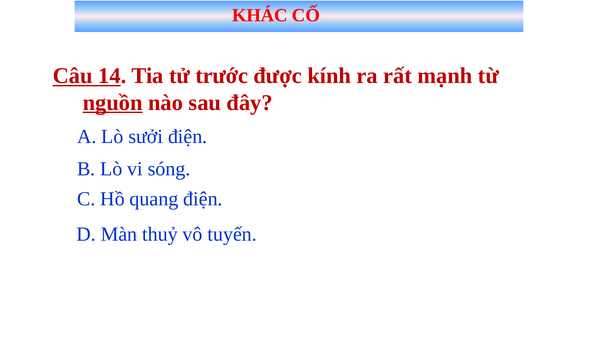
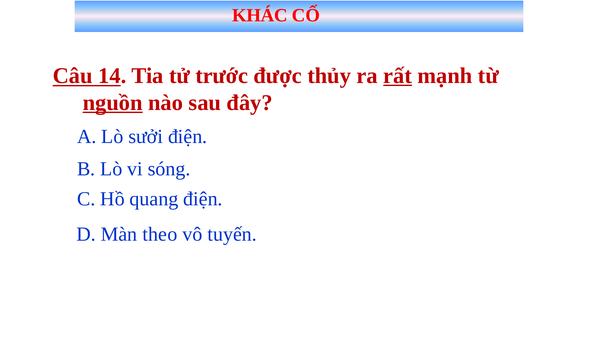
kính: kính -> thủy
rất underline: none -> present
thuỷ: thuỷ -> theo
